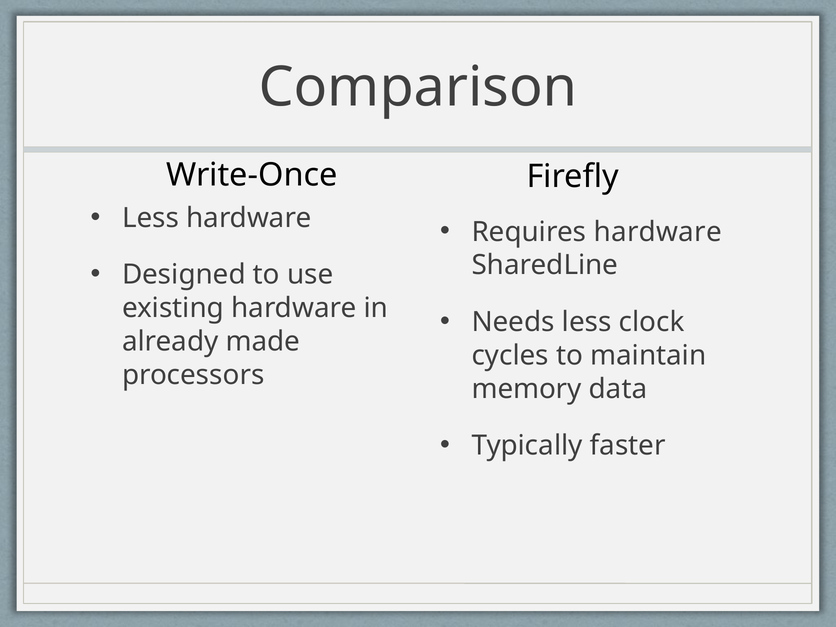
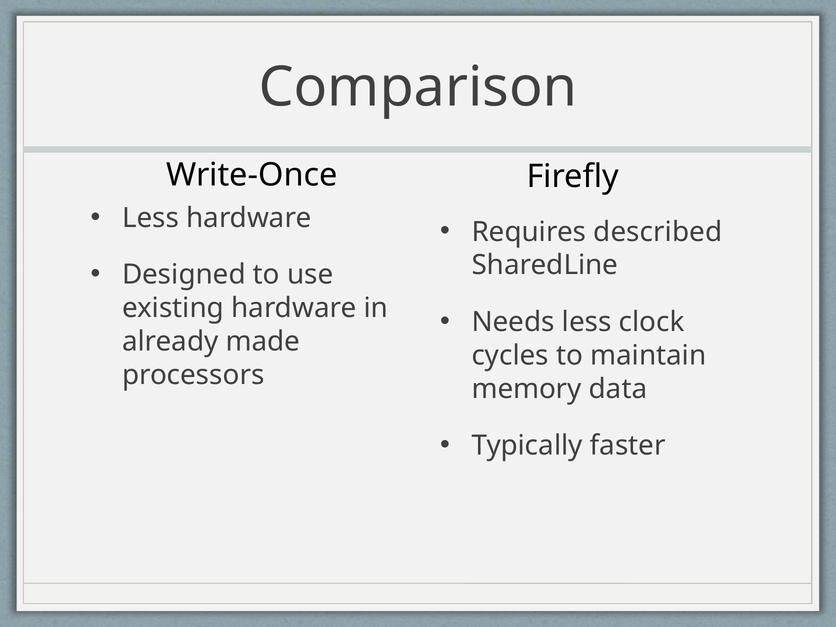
Requires hardware: hardware -> described
